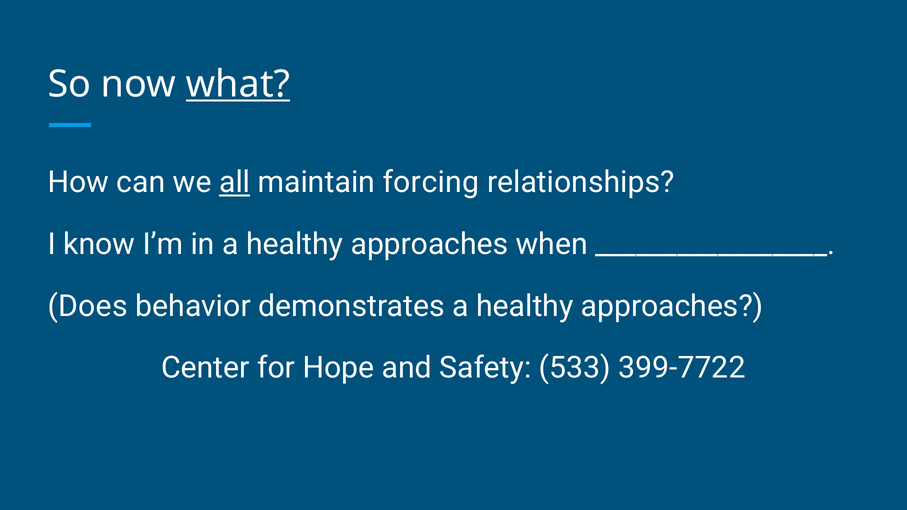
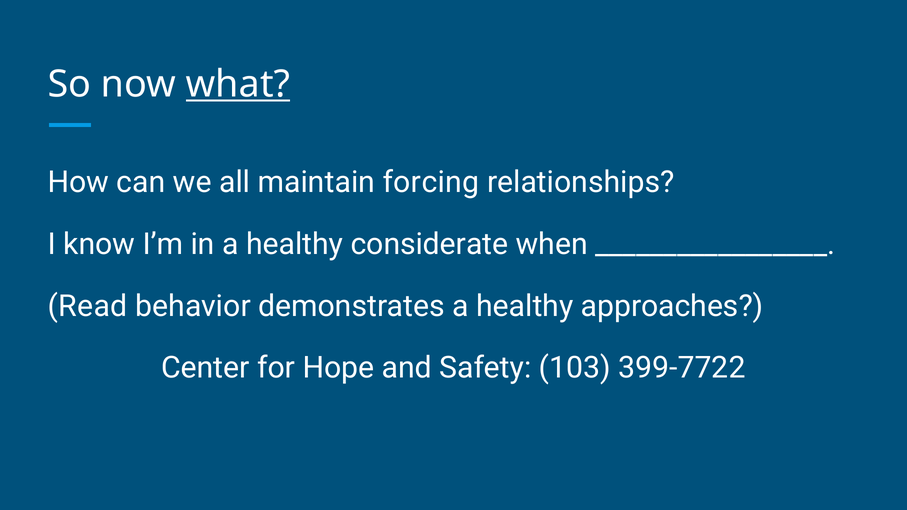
all underline: present -> none
in a healthy approaches: approaches -> considerate
Does: Does -> Read
533: 533 -> 103
